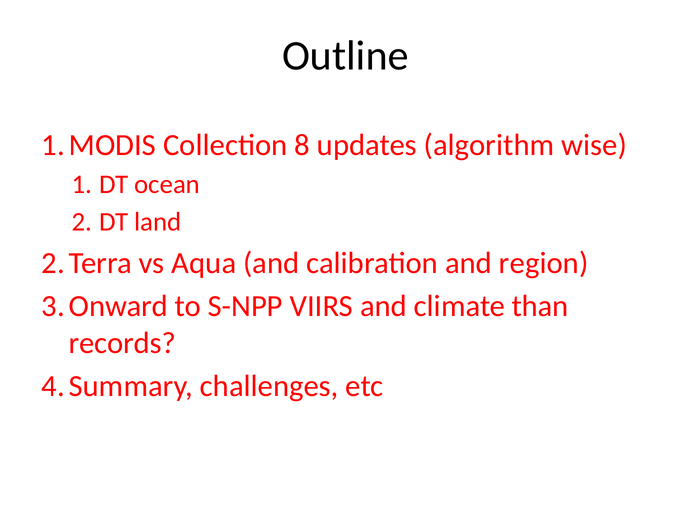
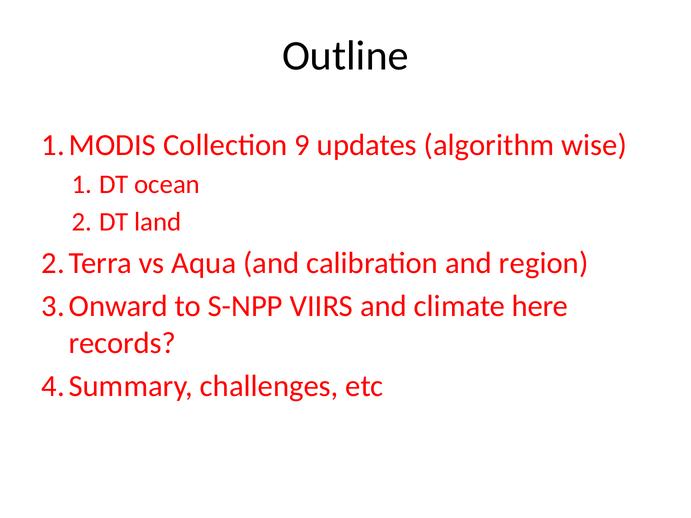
8: 8 -> 9
than: than -> here
